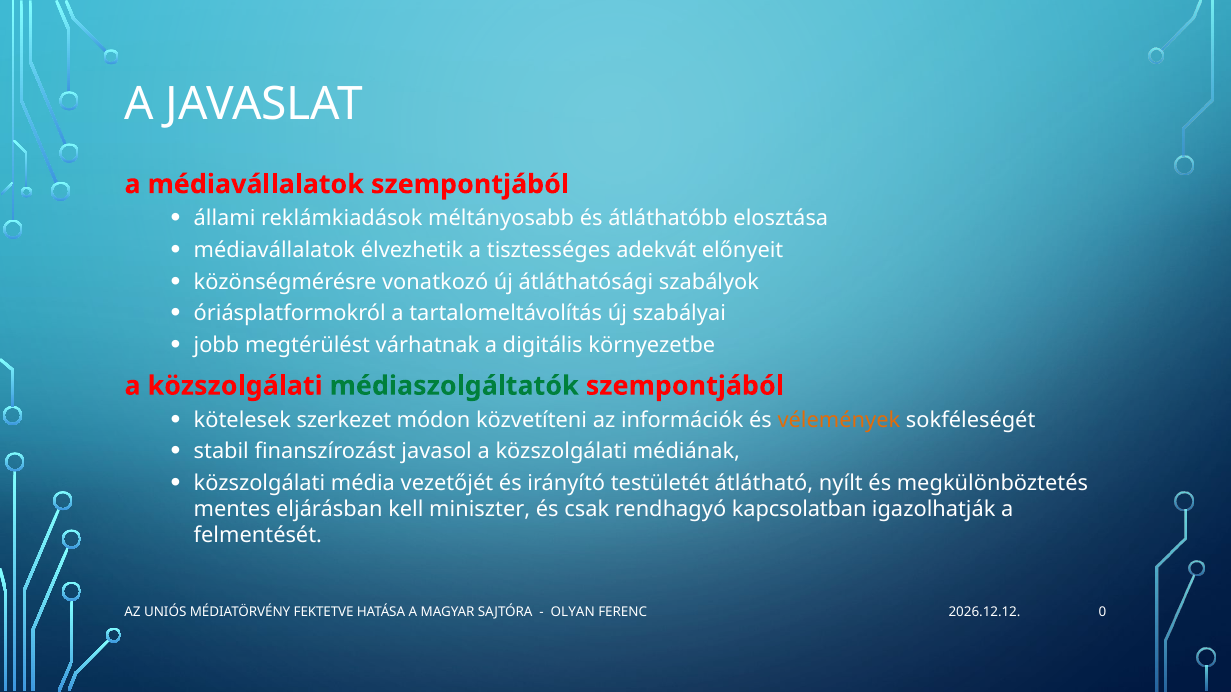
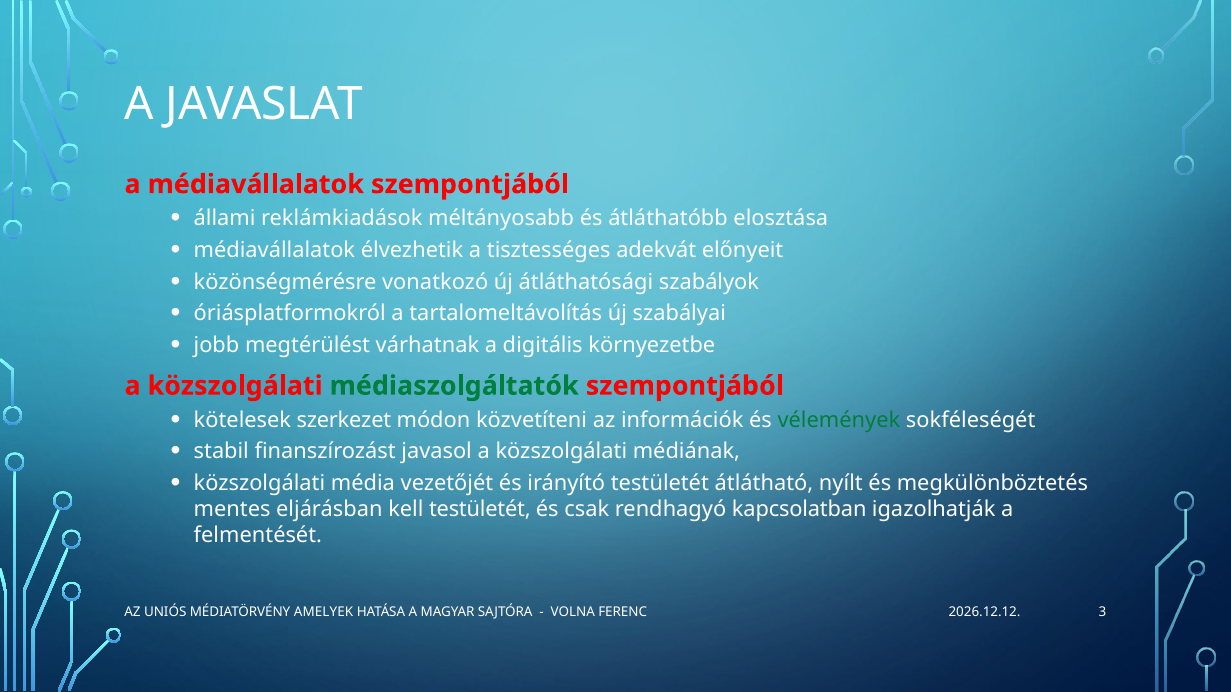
vélemények colour: orange -> green
kell miniszter: miniszter -> testületét
FEKTETVE: FEKTETVE -> AMELYEK
OLYAN: OLYAN -> VOLNA
0: 0 -> 3
